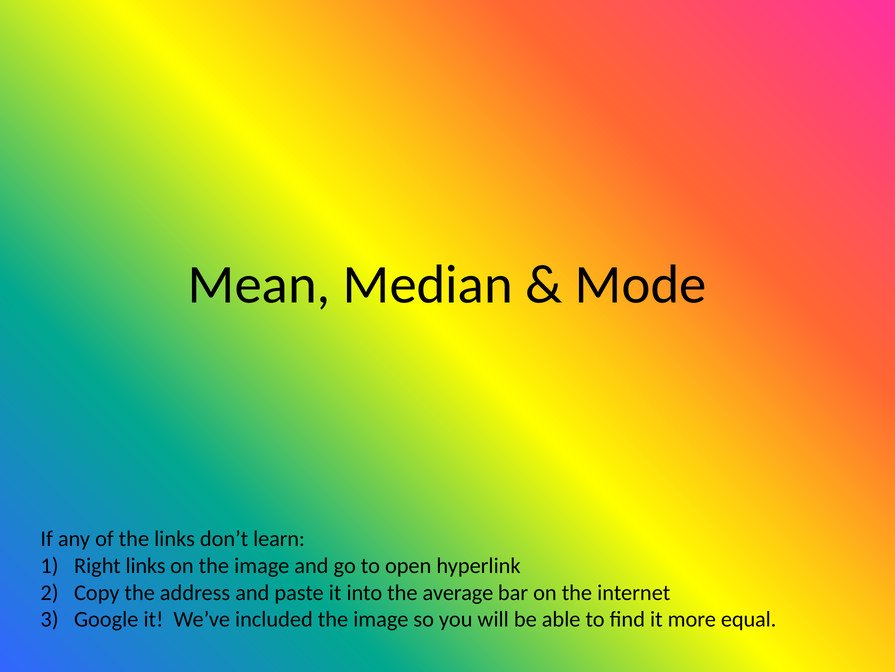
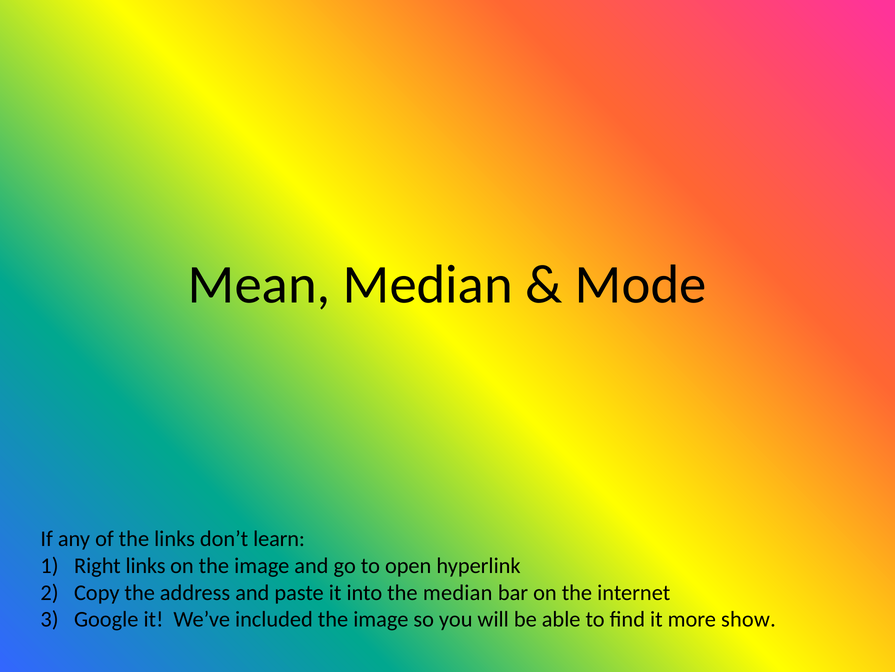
the average: average -> median
equal: equal -> show
